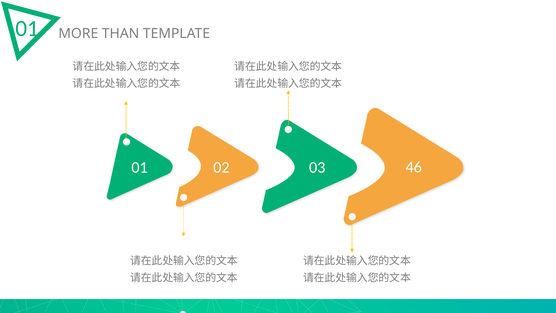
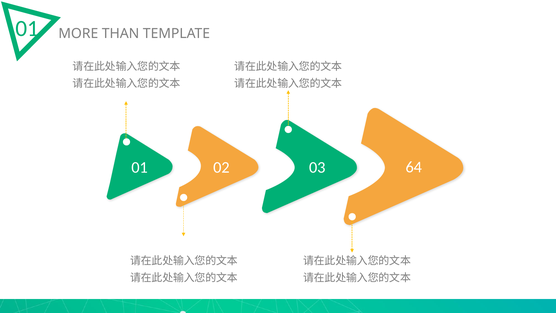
46: 46 -> 64
